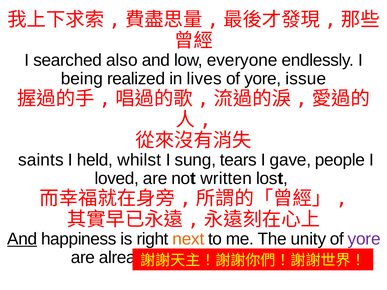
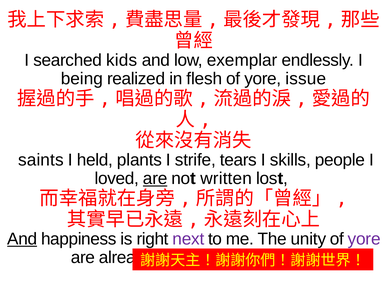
also: also -> kids
everyone: everyone -> exemplar
lives: lives -> flesh
whilst: whilst -> plants
sung: sung -> strife
gave: gave -> skills
are at (155, 179) underline: none -> present
next colour: orange -> purple
